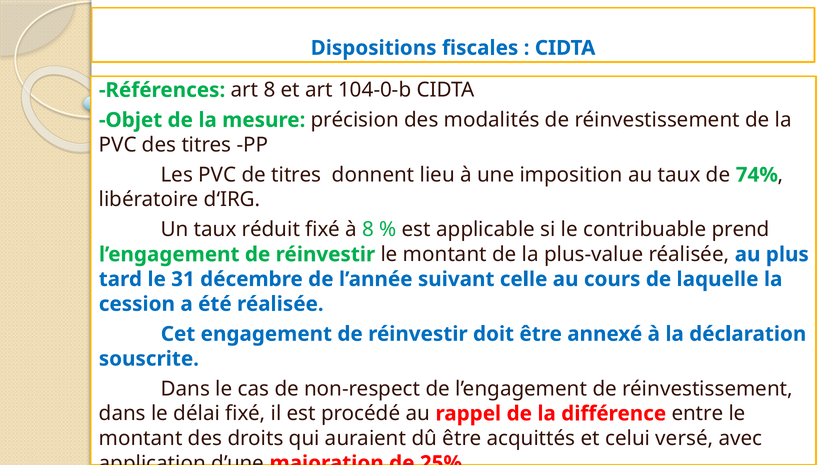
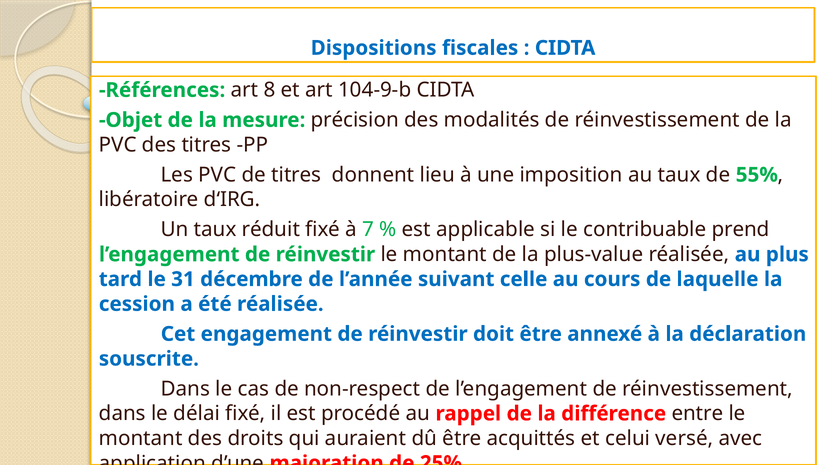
104-0-b: 104-0-b -> 104-9-b
74%: 74% -> 55%
à 8: 8 -> 7
